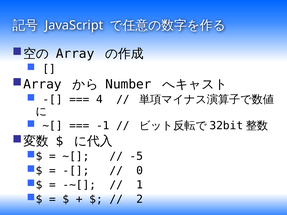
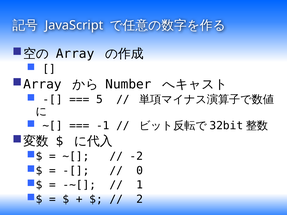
4: 4 -> 5
-5: -5 -> -2
